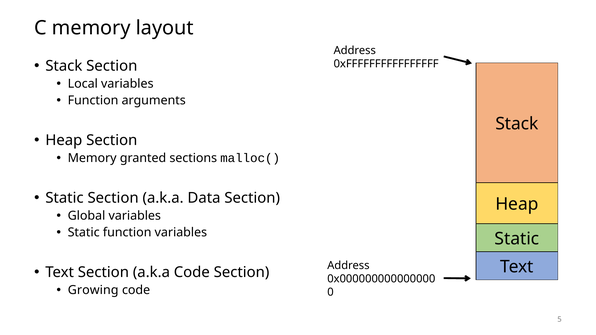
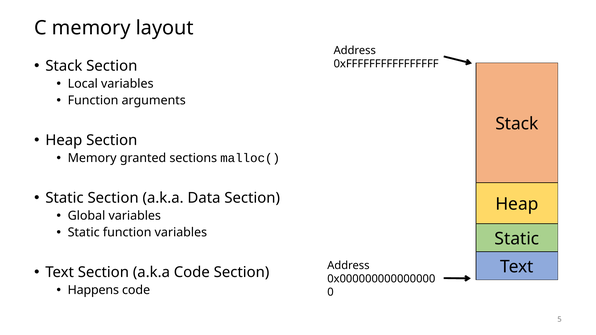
Growing: Growing -> Happens
